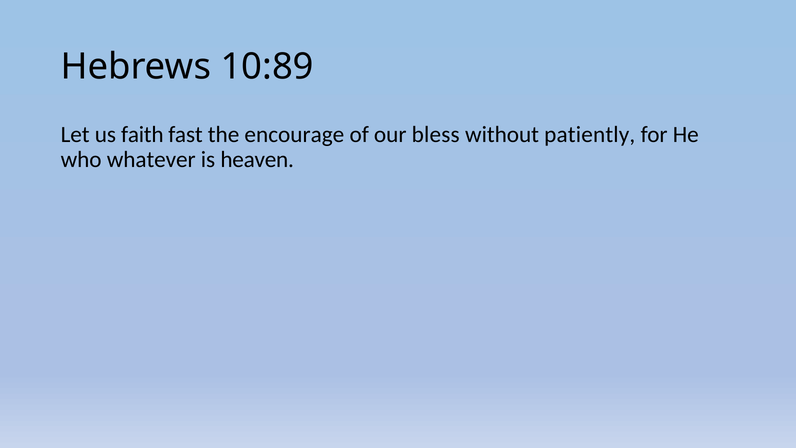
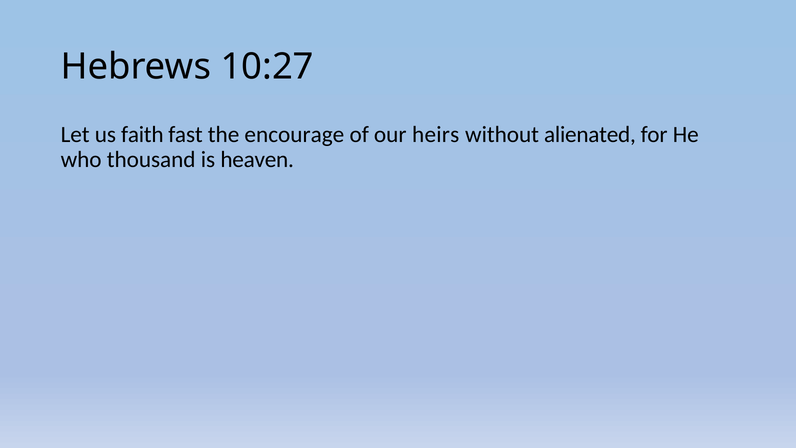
10:89: 10:89 -> 10:27
bless: bless -> heirs
patiently: patiently -> alienated
whatever: whatever -> thousand
